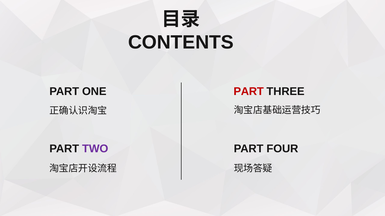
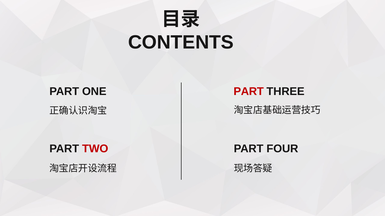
TWO colour: purple -> red
